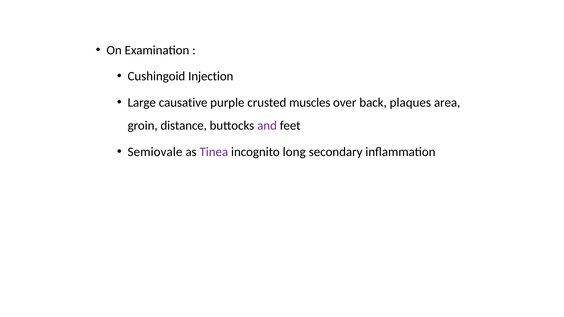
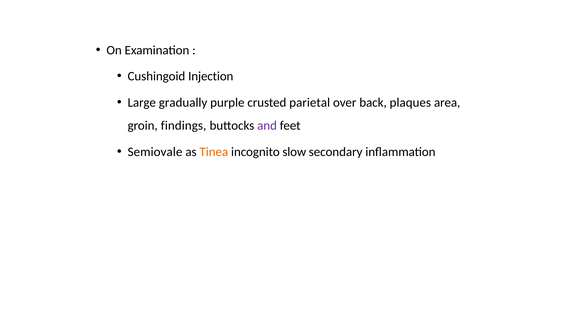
causative: causative -> gradually
muscles: muscles -> parietal
distance: distance -> findings
Tinea colour: purple -> orange
long: long -> slow
